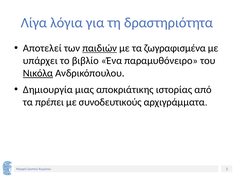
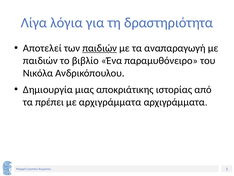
ζωγραφισμένα: ζωγραφισμένα -> αναπαραγωγή
υπάρχει at (40, 60): υπάρχει -> παιδιών
Νικόλα underline: present -> none
με συνοδευτικούς: συνοδευτικούς -> αρχιγράμματα
